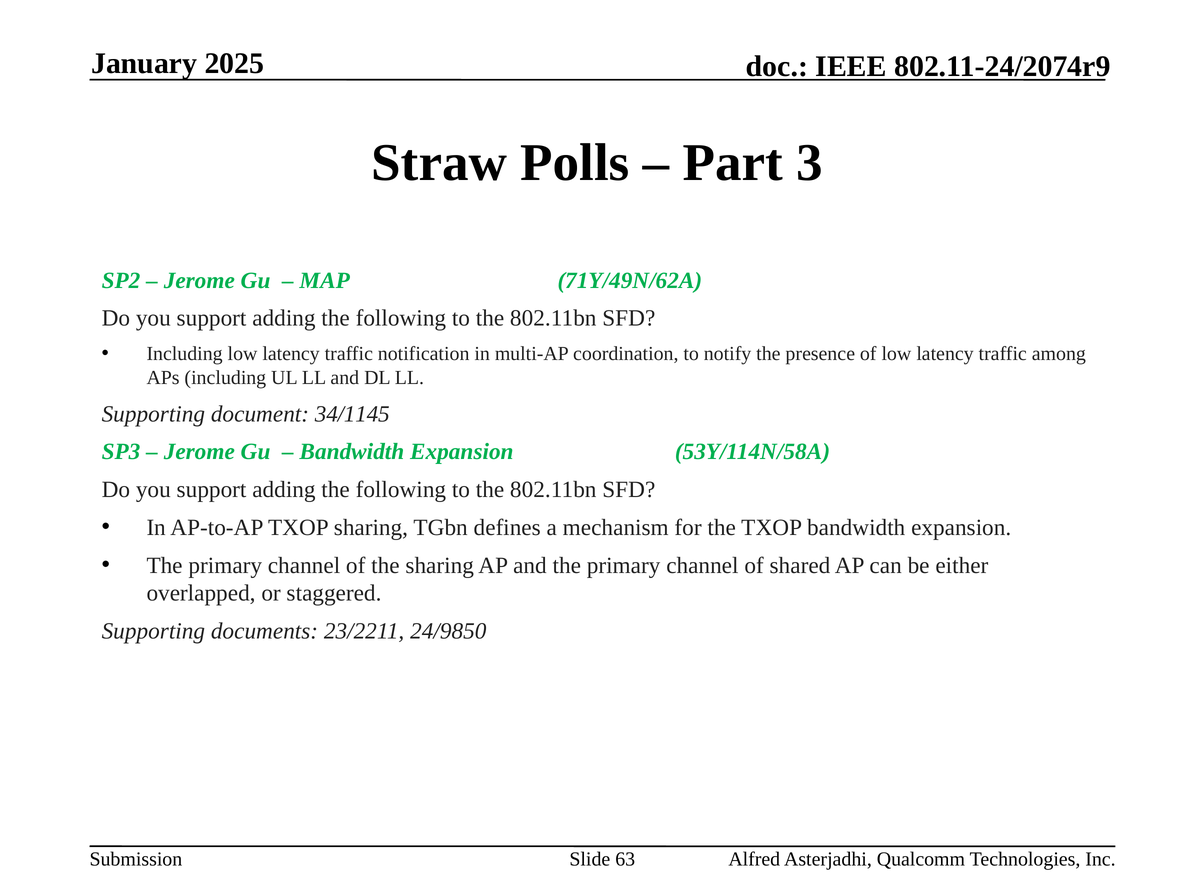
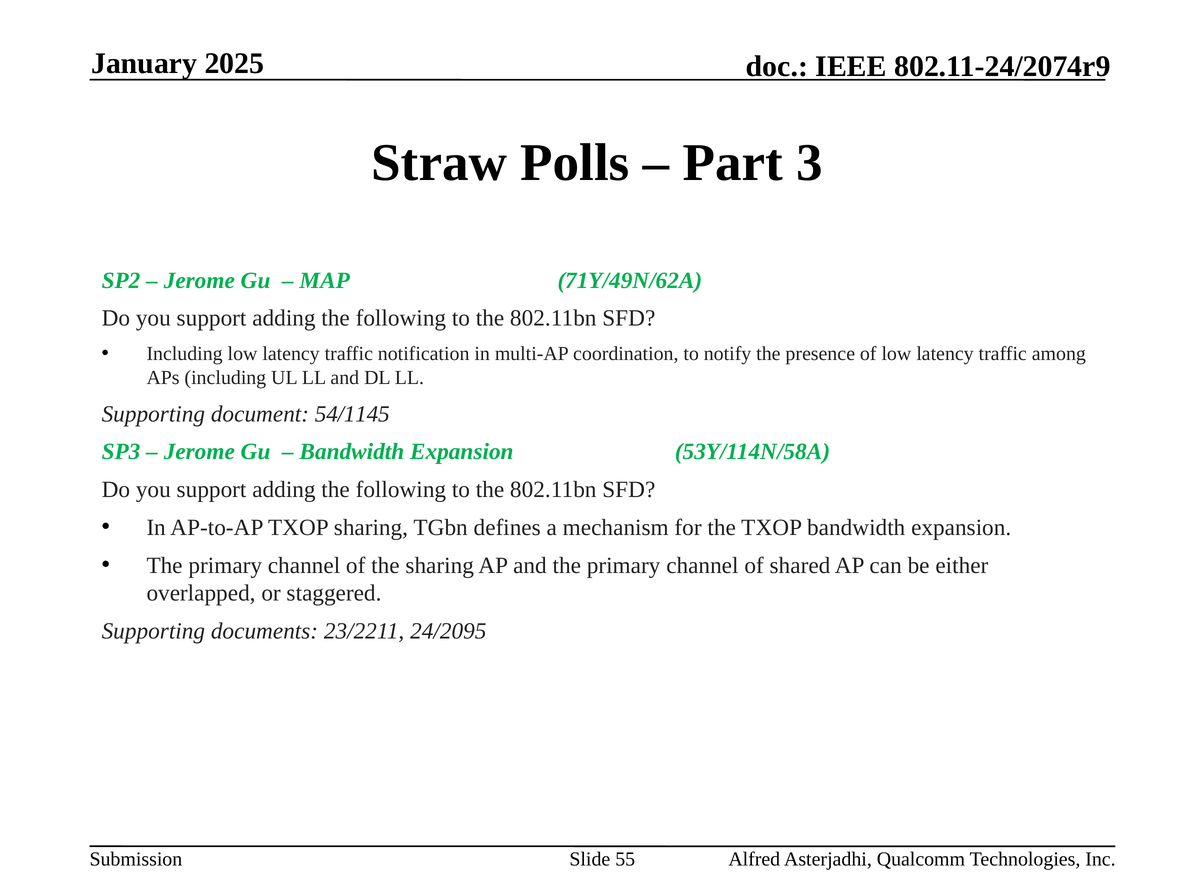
34/1145: 34/1145 -> 54/1145
24/9850: 24/9850 -> 24/2095
63: 63 -> 55
